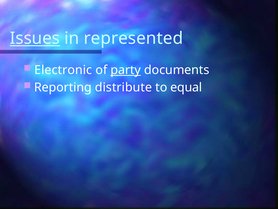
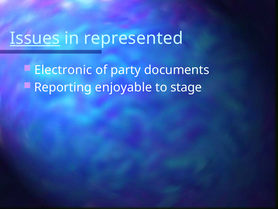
party underline: present -> none
distribute: distribute -> enjoyable
equal: equal -> stage
